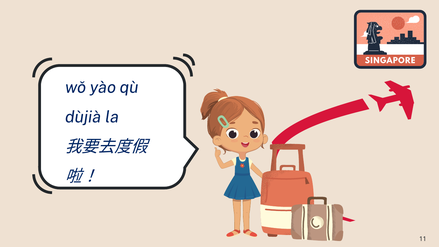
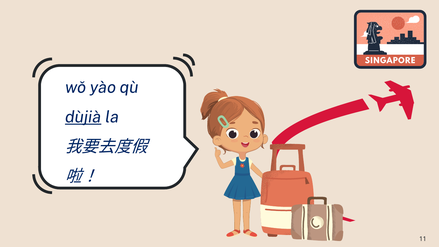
dùjià underline: none -> present
